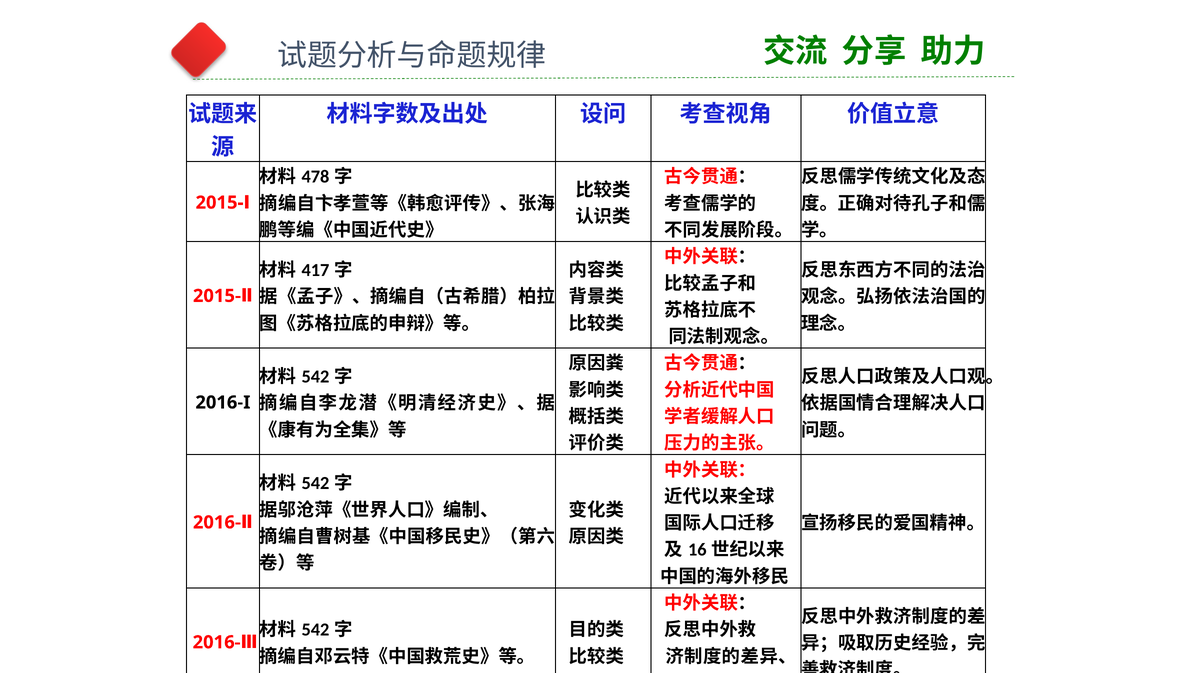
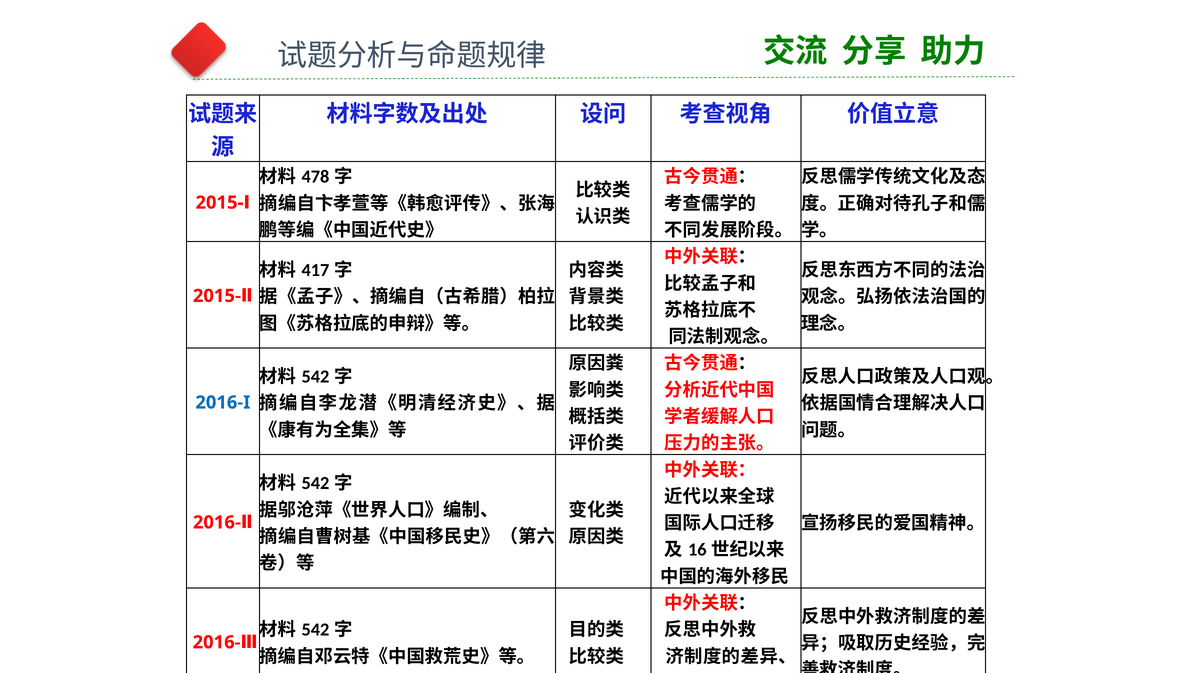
2016-I colour: black -> blue
